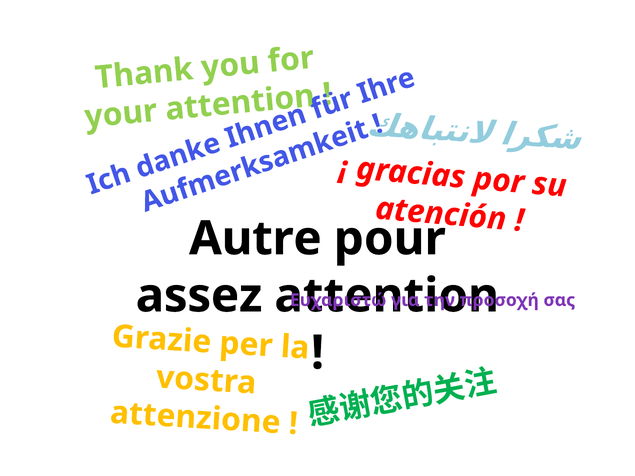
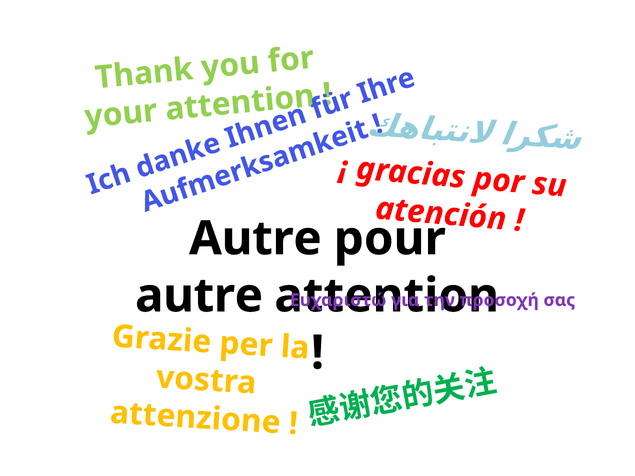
assez at (199, 296): assez -> autre
